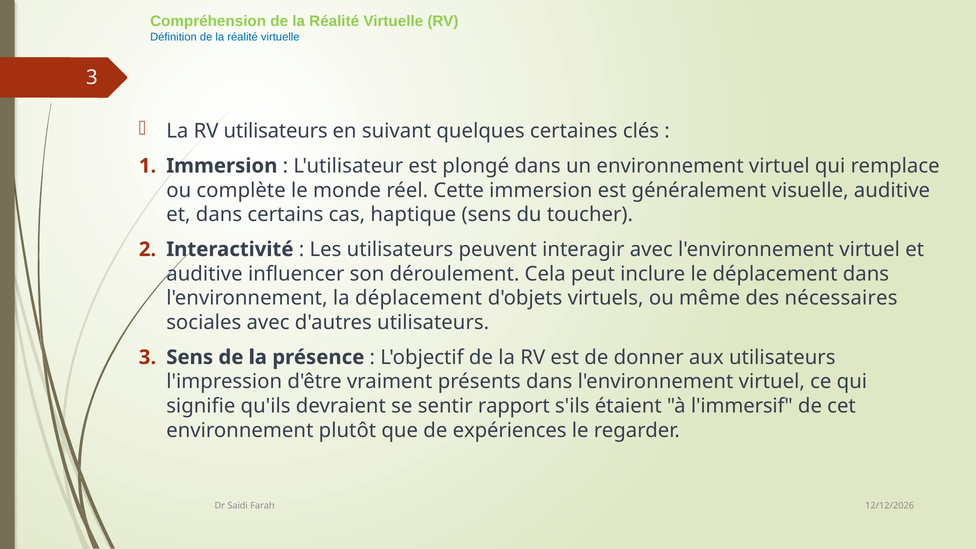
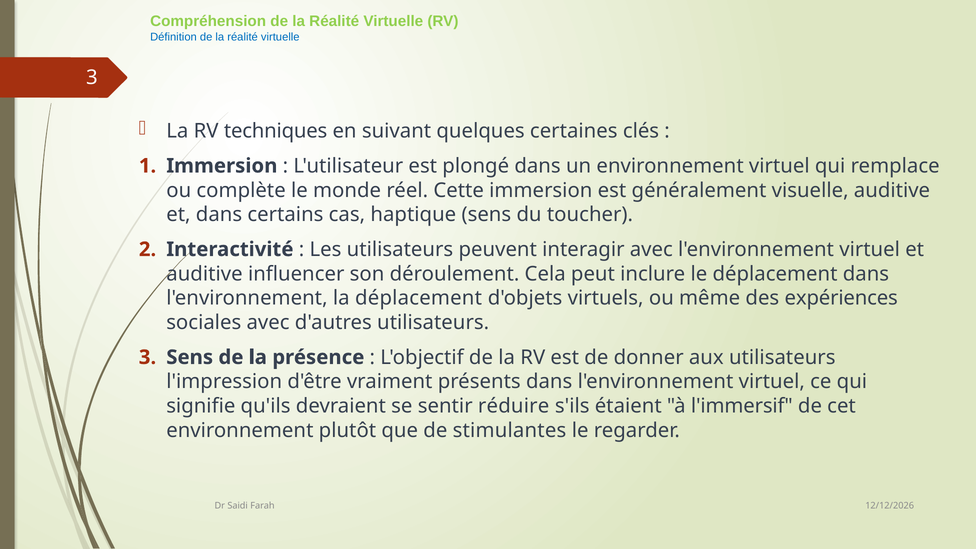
RV utilisateurs: utilisateurs -> techniques
nécessaires: nécessaires -> expériences
rapport: rapport -> réduire
expériences: expériences -> stimulantes
